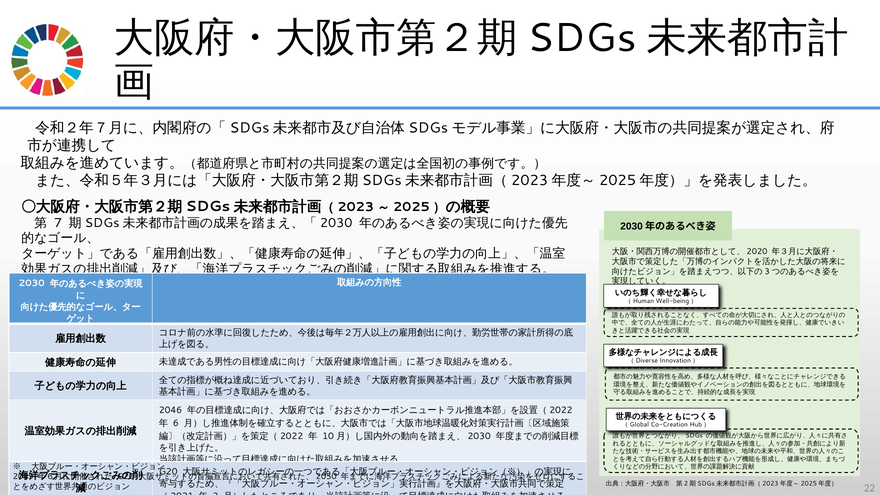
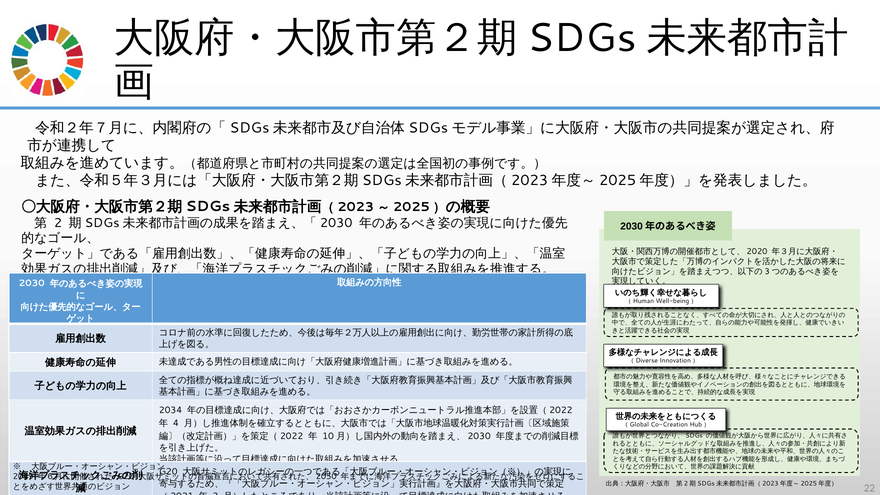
7: 7 -> 2
2046: 2046 -> 2034
6: 6 -> 4
